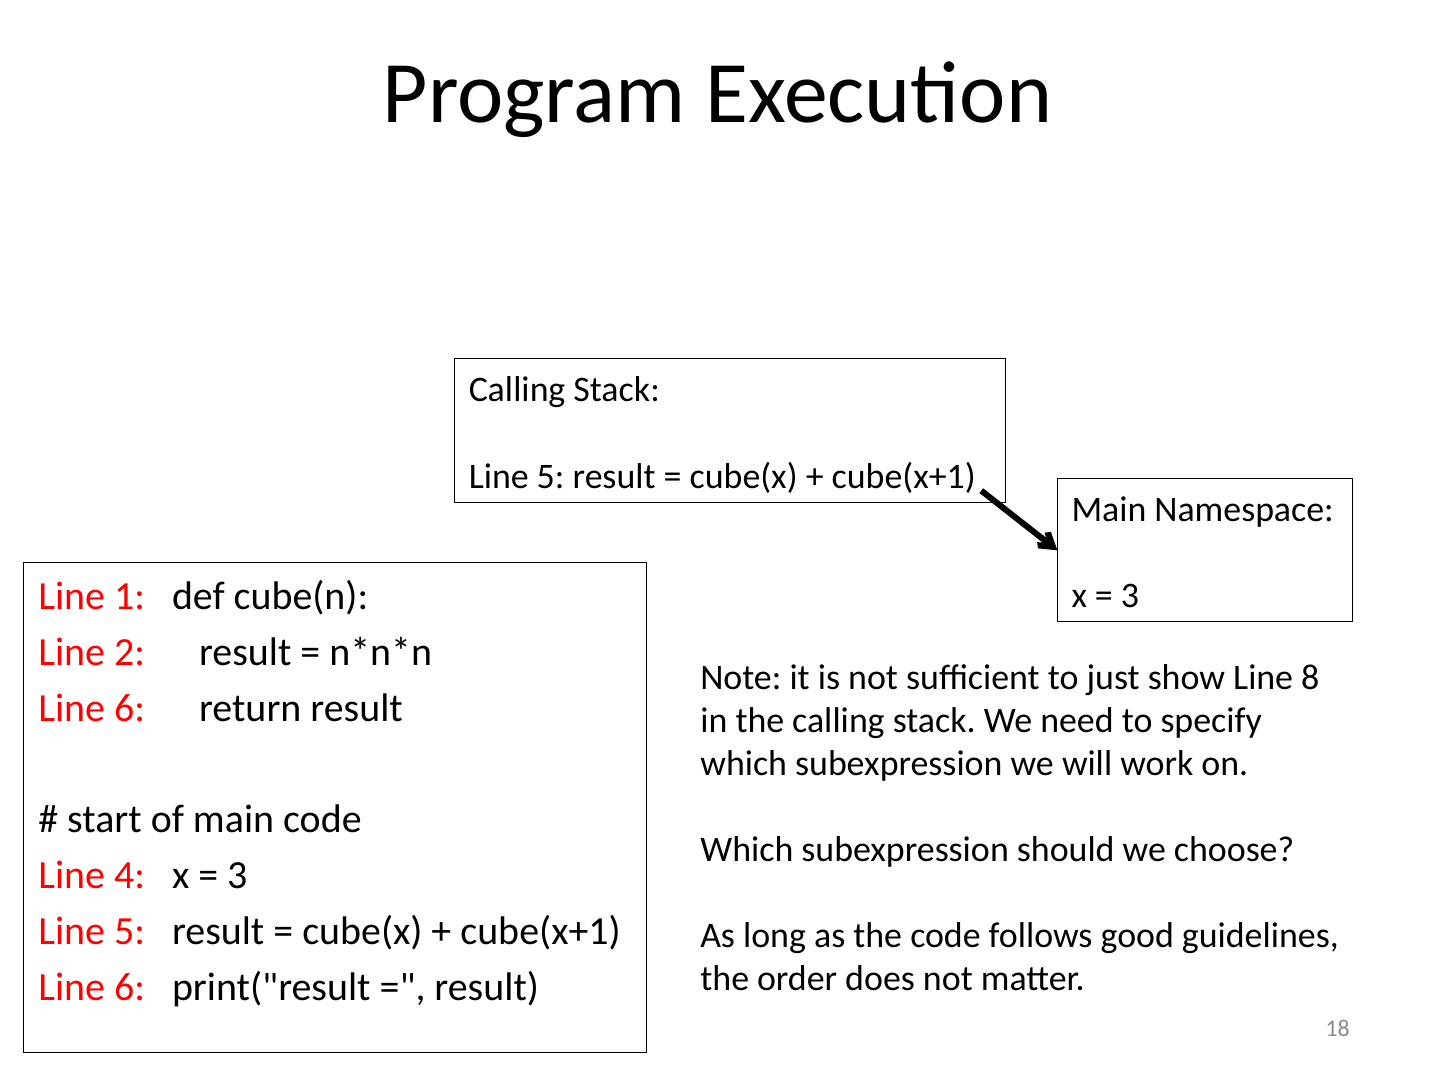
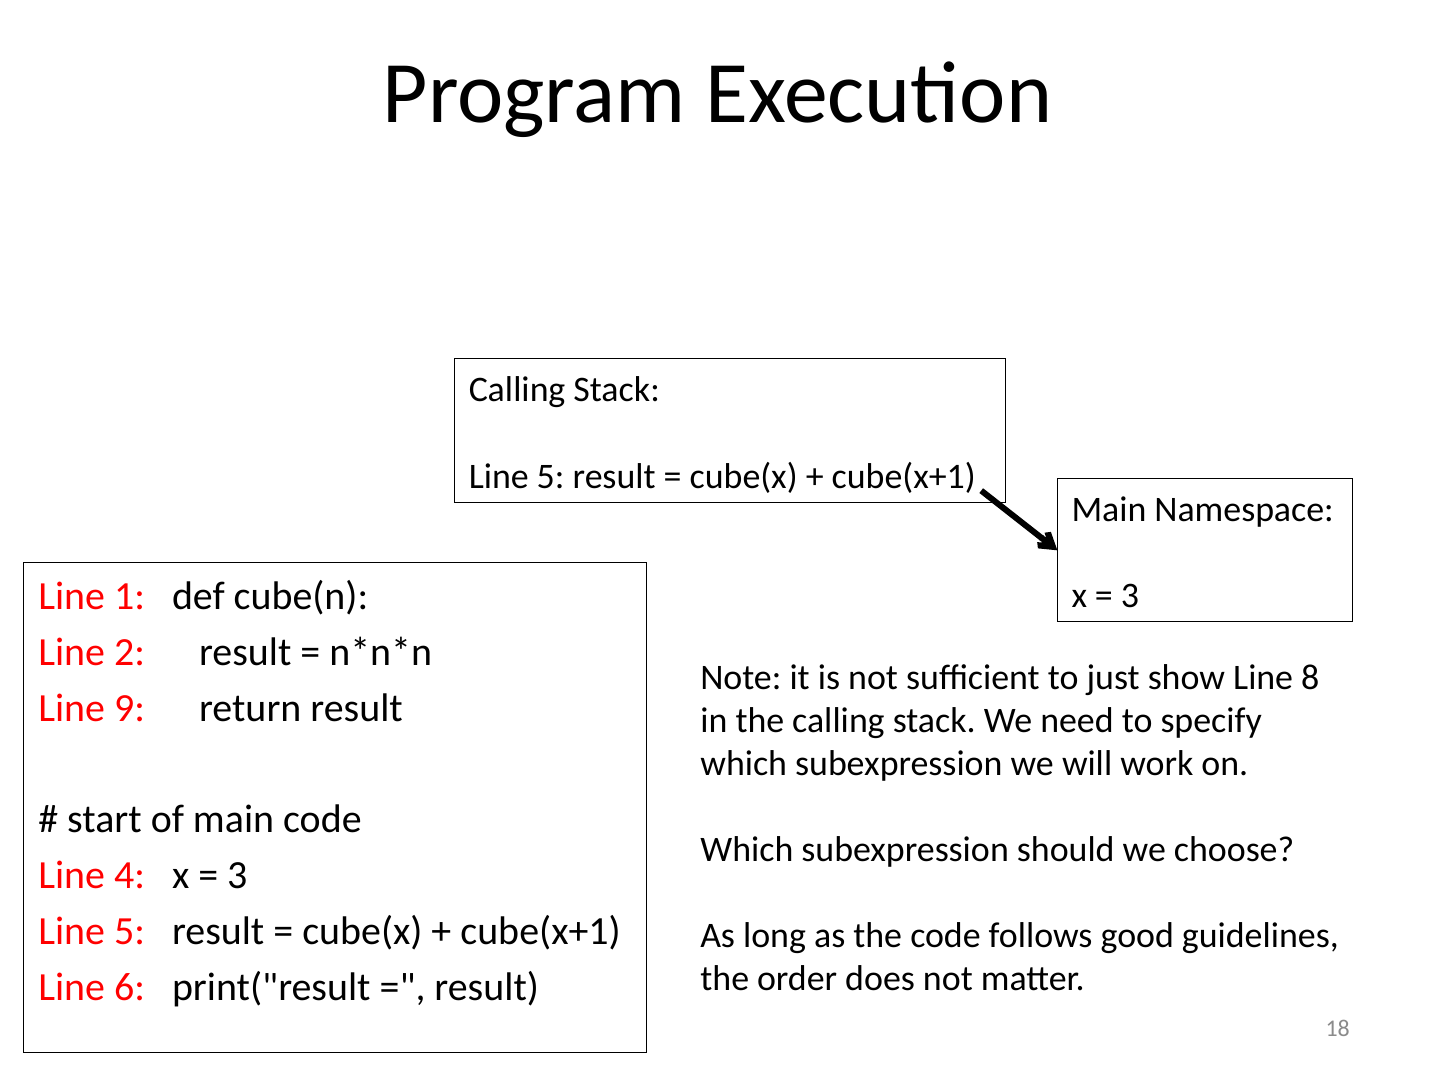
6 at (130, 708): 6 -> 9
